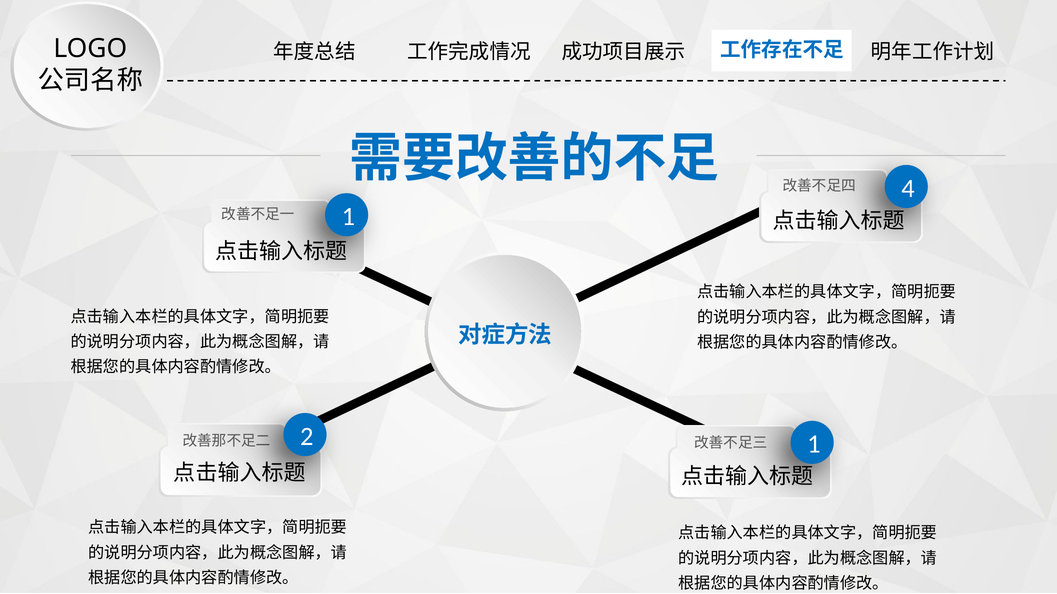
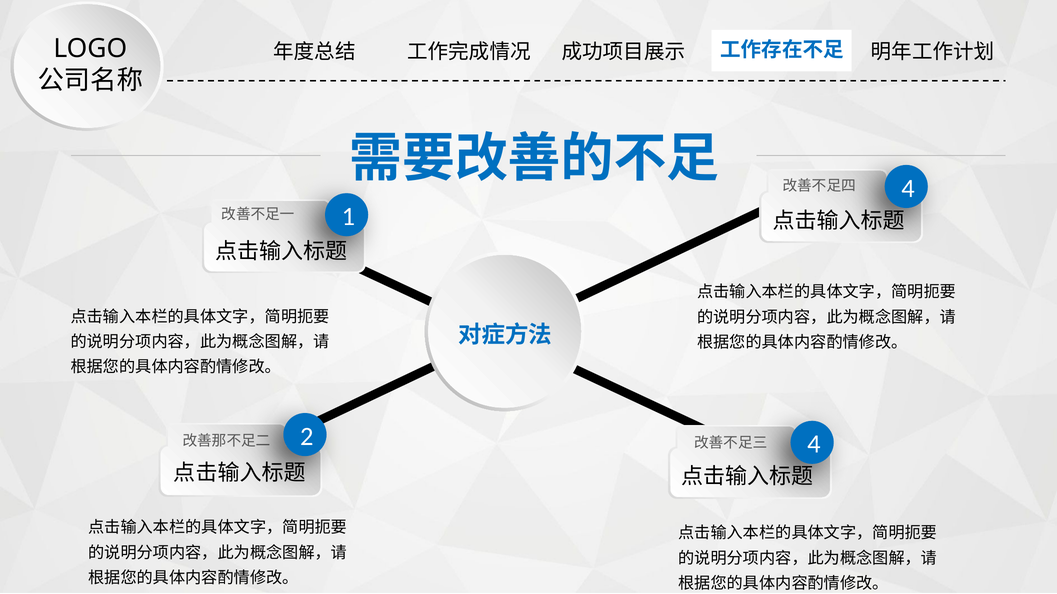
2 1: 1 -> 4
